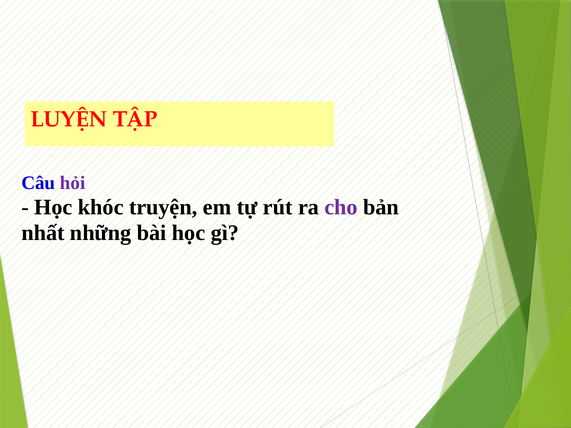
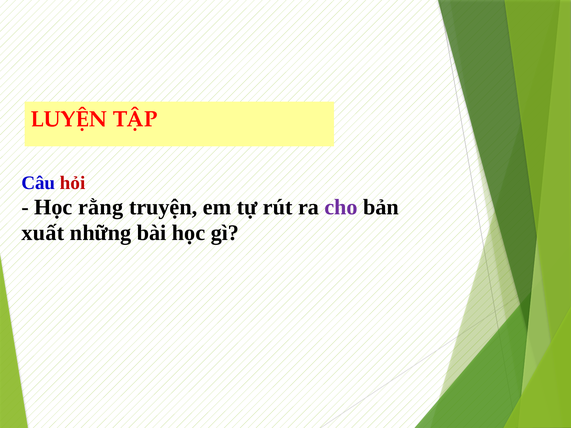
hỏi colour: purple -> red
khóc: khóc -> rằng
nhất: nhất -> xuất
